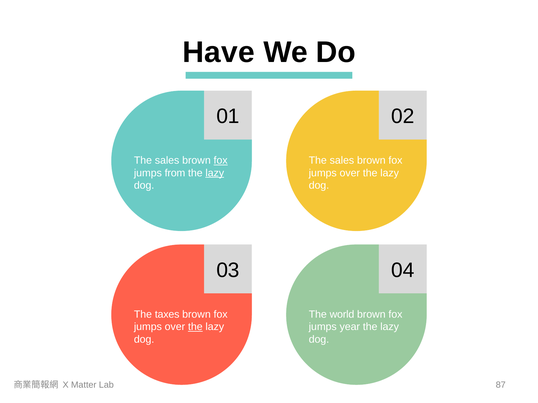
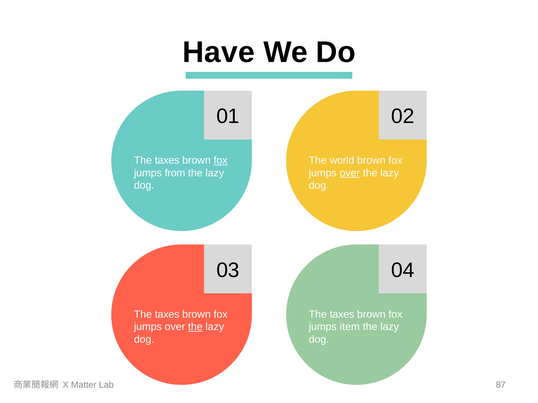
sales at (167, 161): sales -> taxes
sales at (342, 161): sales -> world
lazy at (215, 173) underline: present -> none
over at (350, 173) underline: none -> present
world at (342, 315): world -> taxes
year: year -> item
